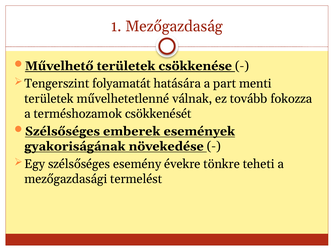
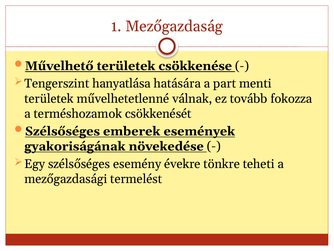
folyamatát: folyamatát -> hanyatlása
